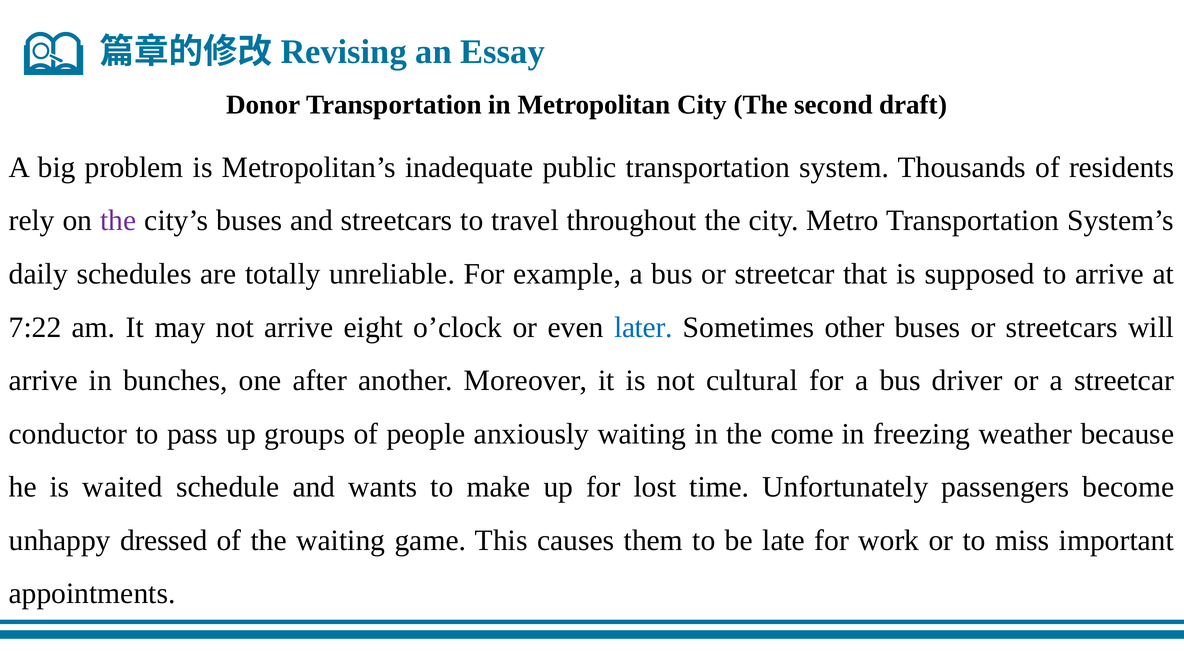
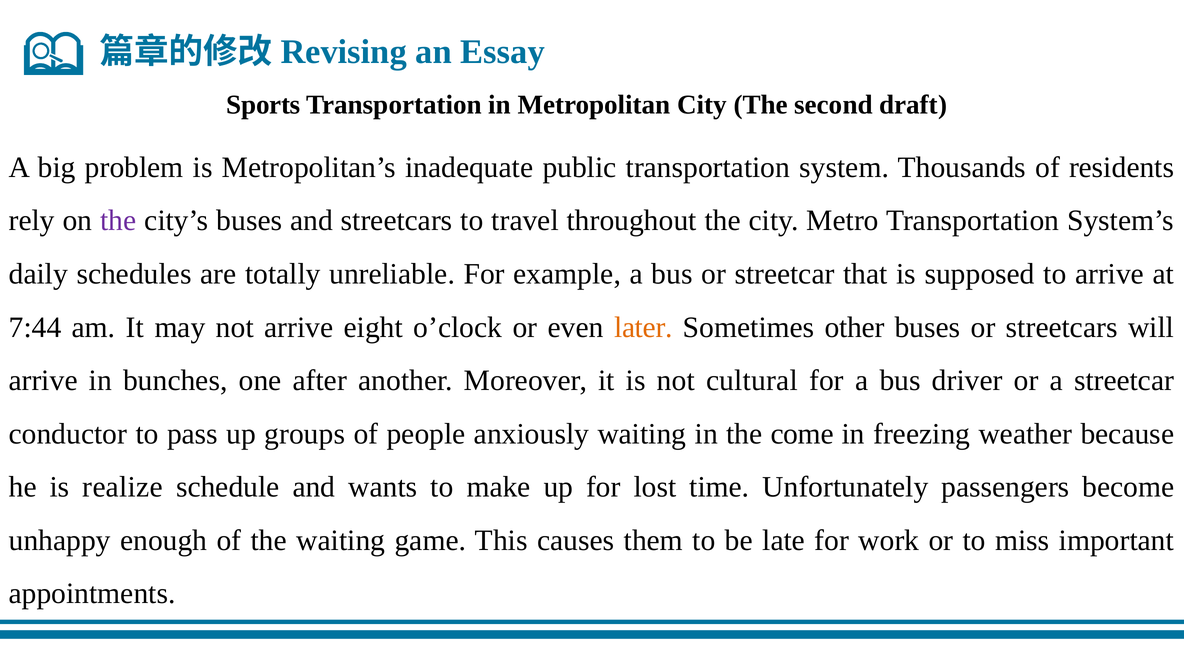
Donor: Donor -> Sports
7:22: 7:22 -> 7:44
later colour: blue -> orange
waited: waited -> realize
dressed: dressed -> enough
